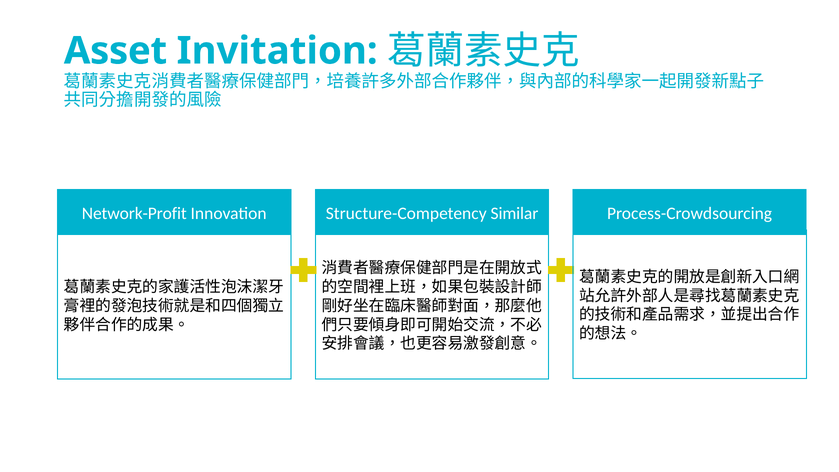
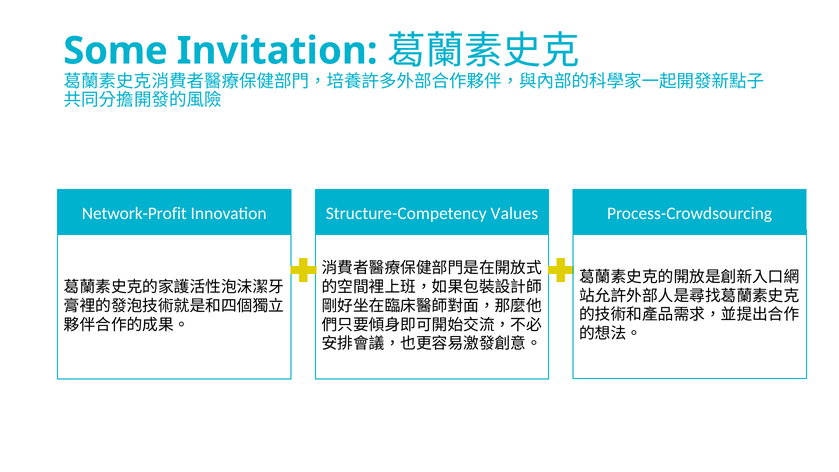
Asset: Asset -> Some
Similar: Similar -> Values
